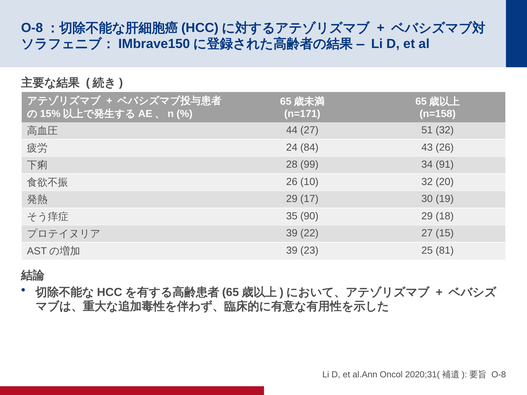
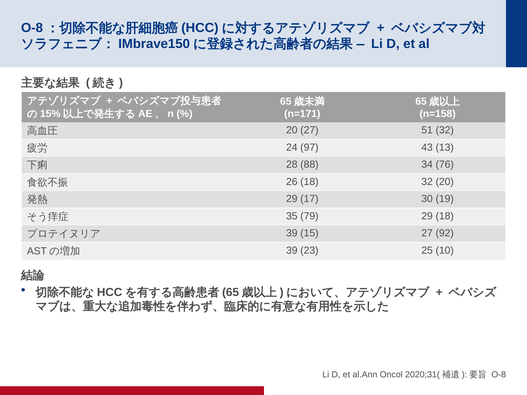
44 at (292, 130): 44 -> 20
84: 84 -> 97
43 26: 26 -> 13
99: 99 -> 88
91: 91 -> 76
26 10: 10 -> 18
90: 90 -> 79
22: 22 -> 15
15: 15 -> 92
81: 81 -> 10
